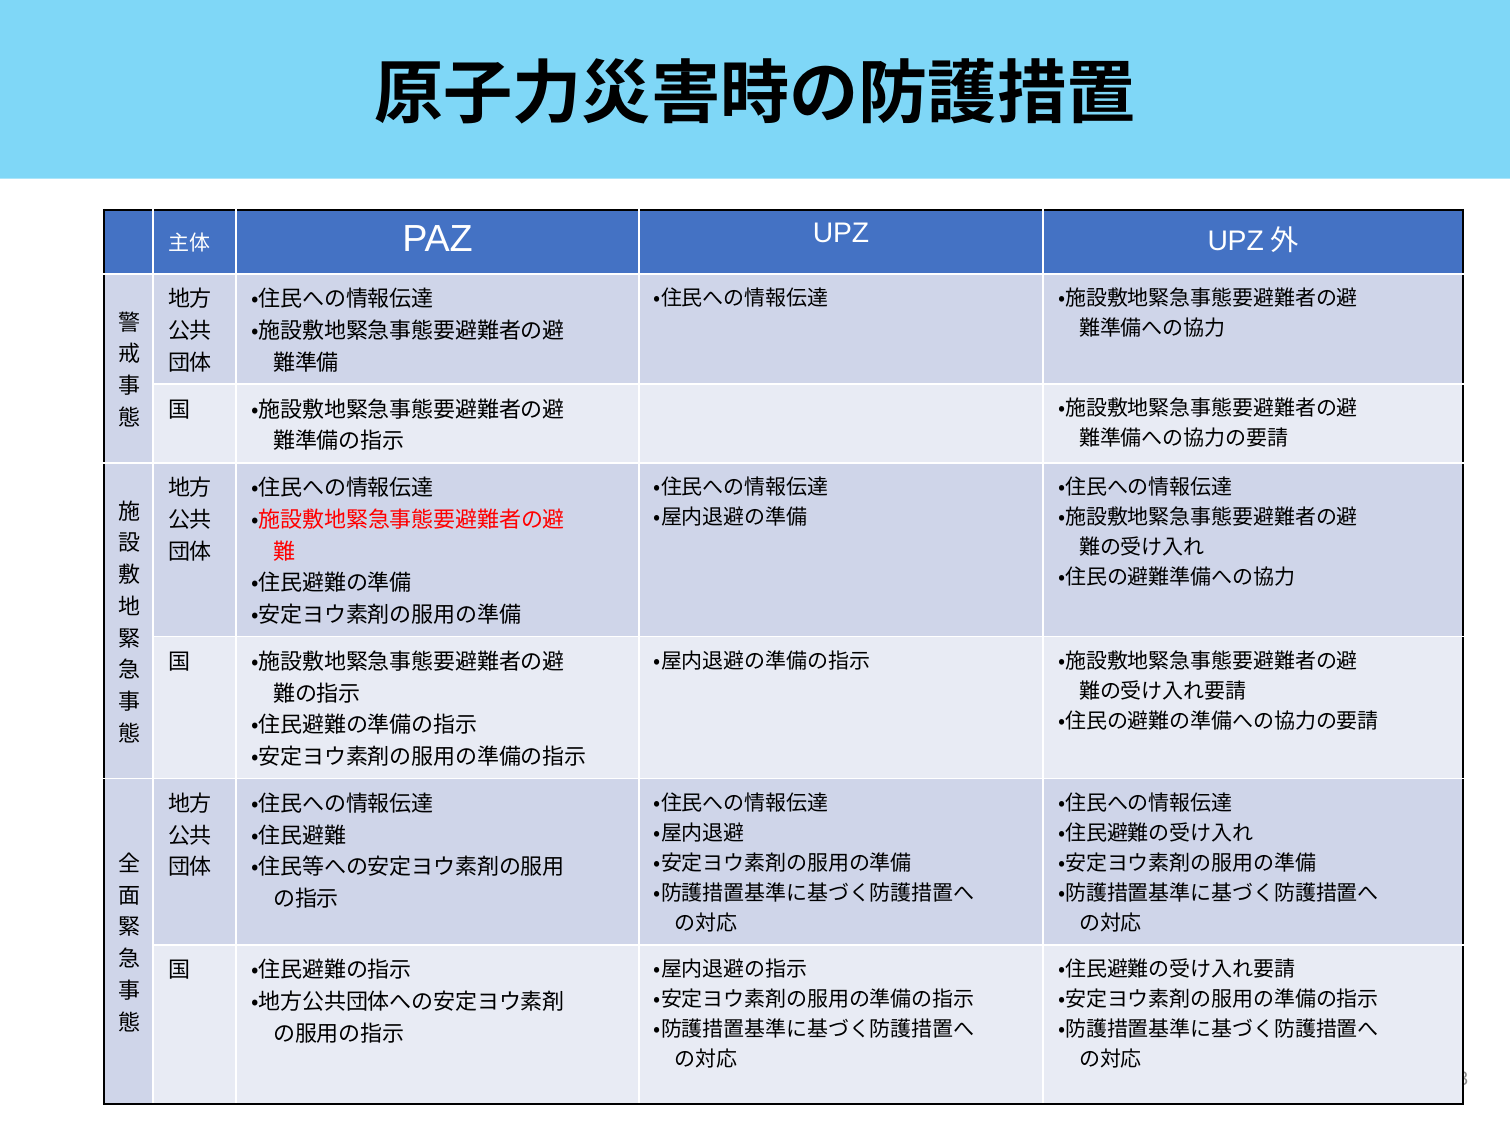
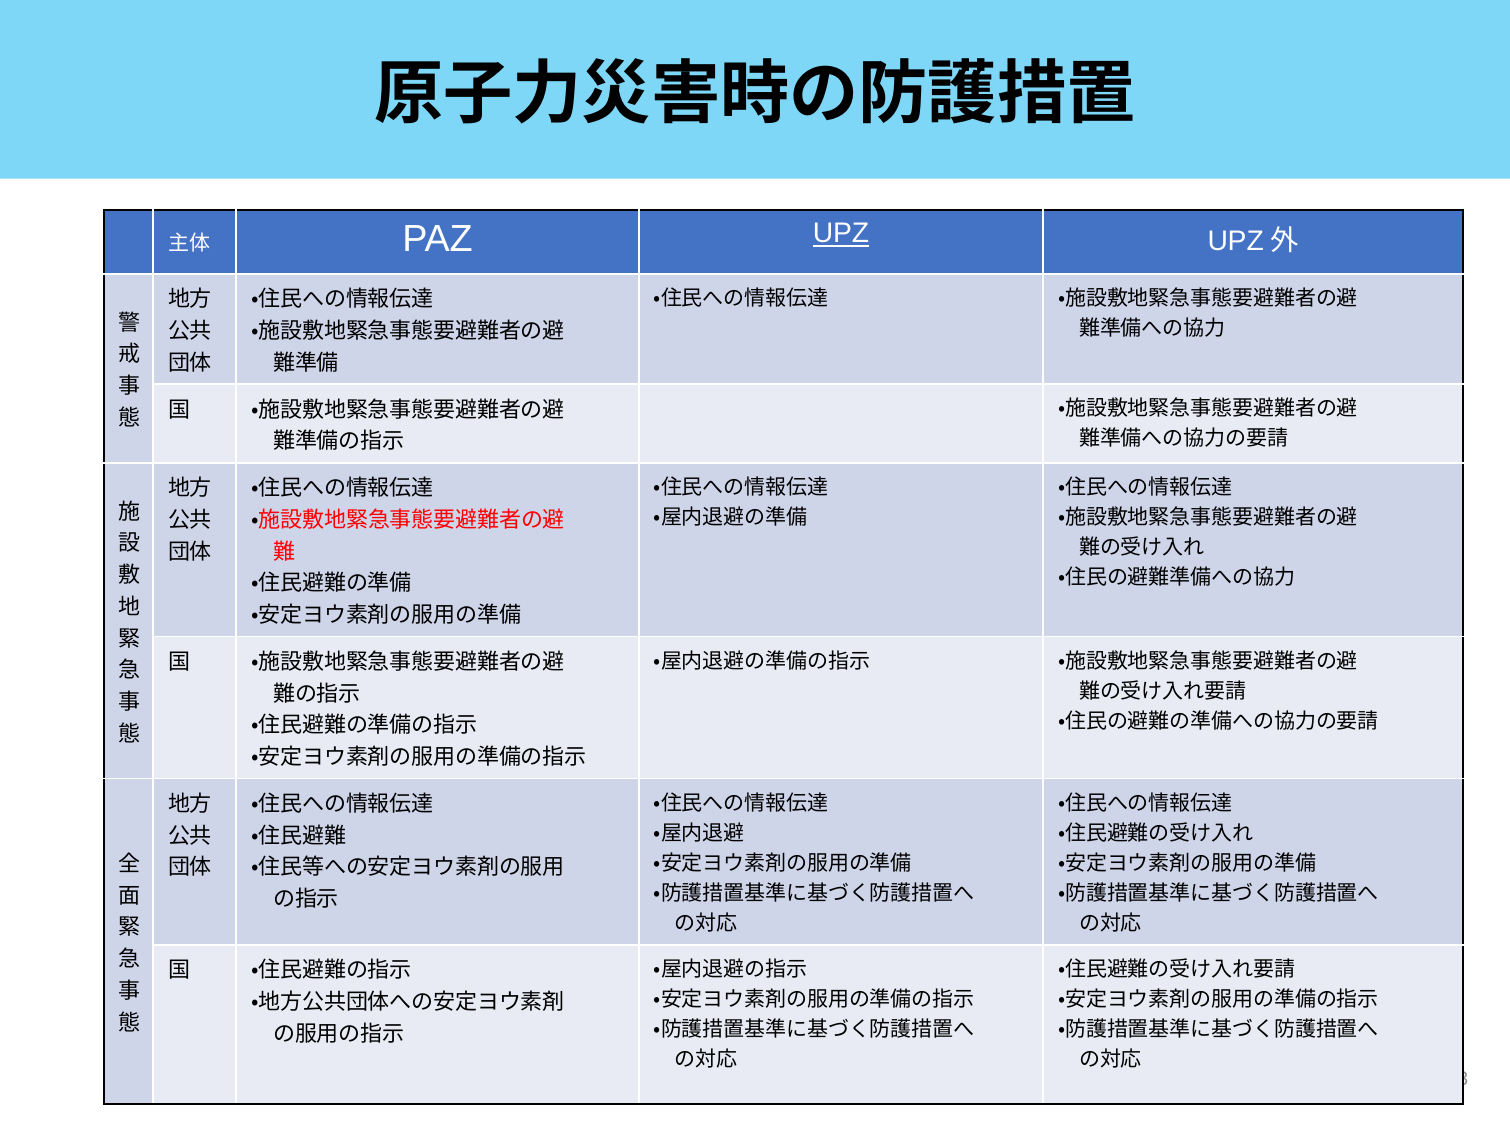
UPZ underline: none -> present
